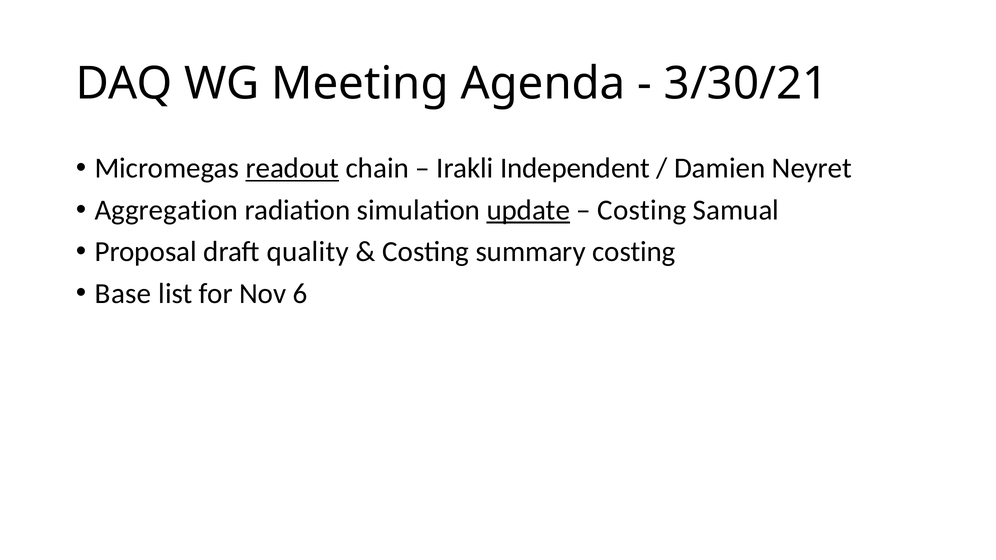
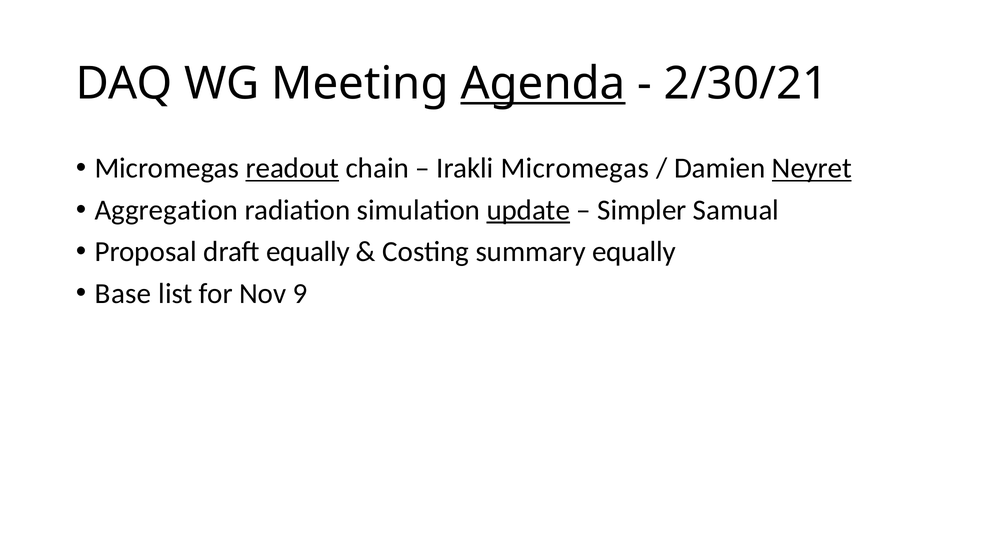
Agenda underline: none -> present
3/30/21: 3/30/21 -> 2/30/21
Irakli Independent: Independent -> Micromegas
Neyret underline: none -> present
Costing at (642, 210): Costing -> Simpler
draft quality: quality -> equally
summary costing: costing -> equally
6: 6 -> 9
